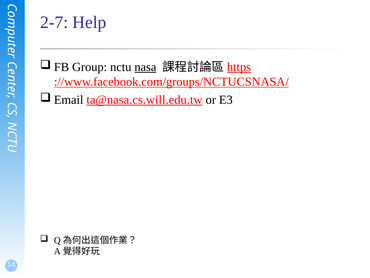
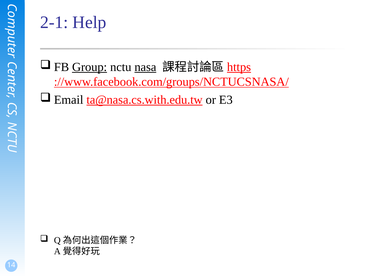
2-7: 2-7 -> 2-1
Group underline: none -> present
ta@nasa.cs.will.edu.tw: ta@nasa.cs.will.edu.tw -> ta@nasa.cs.with.edu.tw
